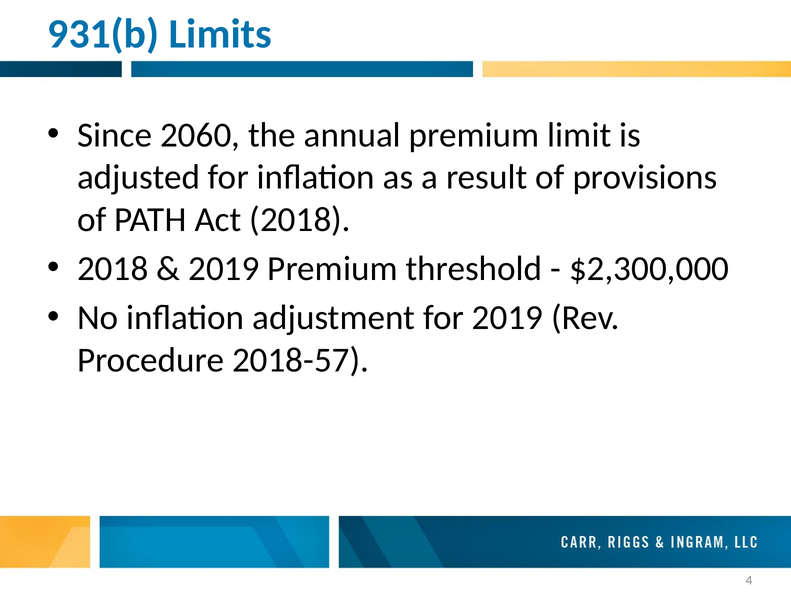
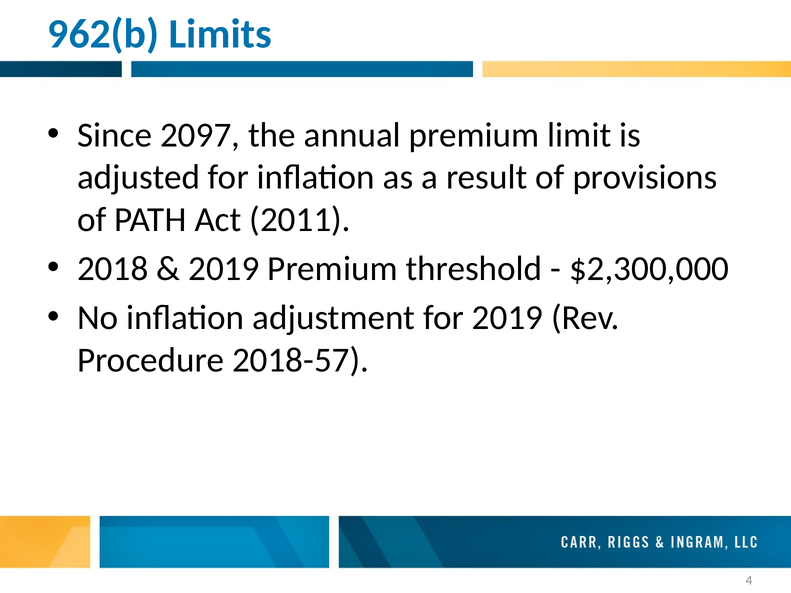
931(b: 931(b -> 962(b
2060: 2060 -> 2097
Act 2018: 2018 -> 2011
